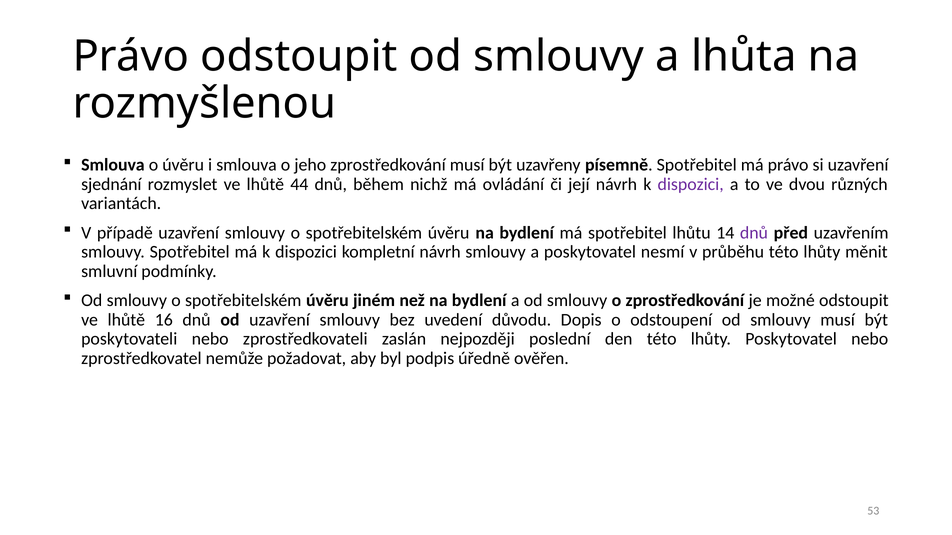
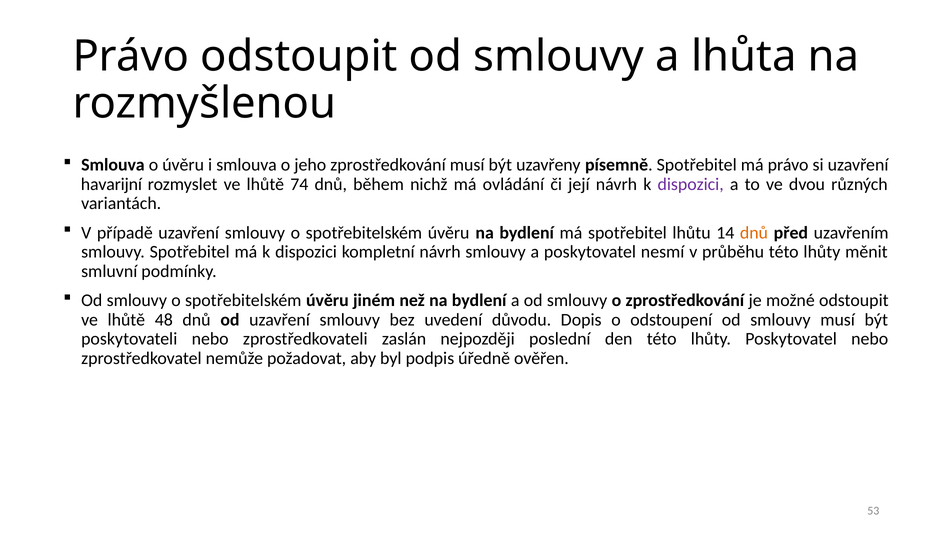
sjednání: sjednání -> havarijní
44: 44 -> 74
dnů at (754, 233) colour: purple -> orange
16: 16 -> 48
